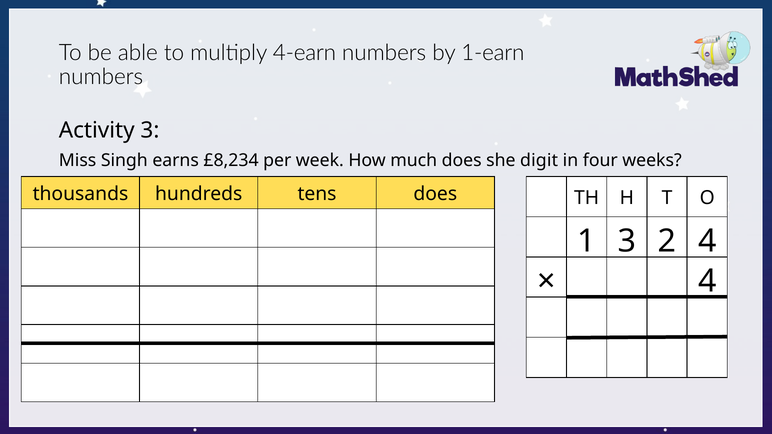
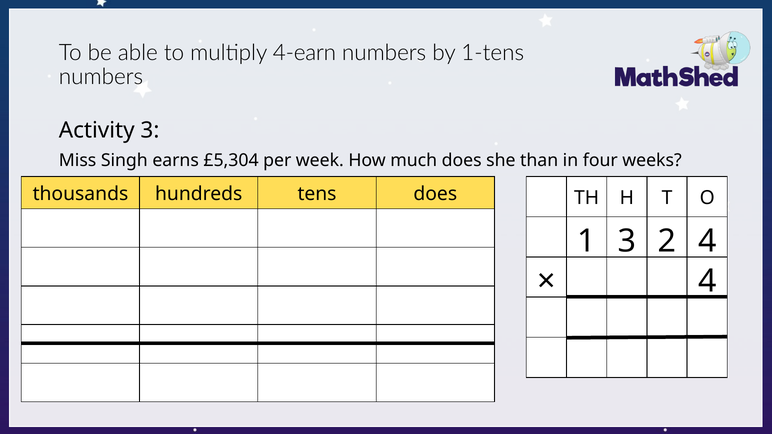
1-earn: 1-earn -> 1-tens
£8,234: £8,234 -> £5,304
digit: digit -> than
